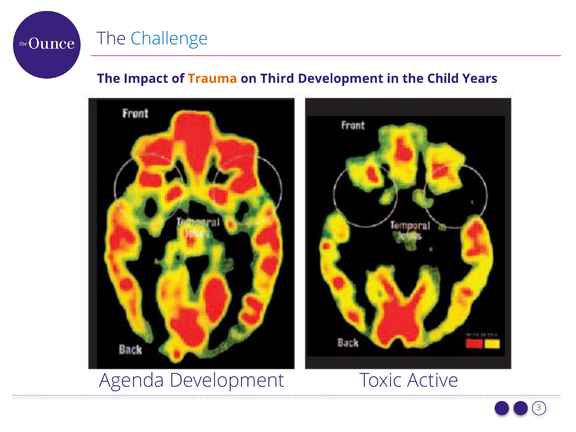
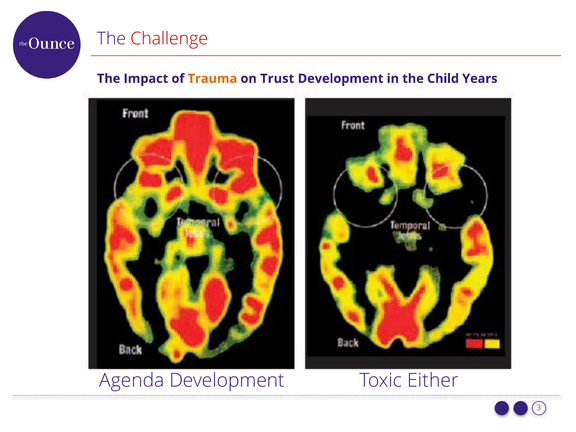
Challenge colour: blue -> red
Third: Third -> Trust
Active: Active -> Either
